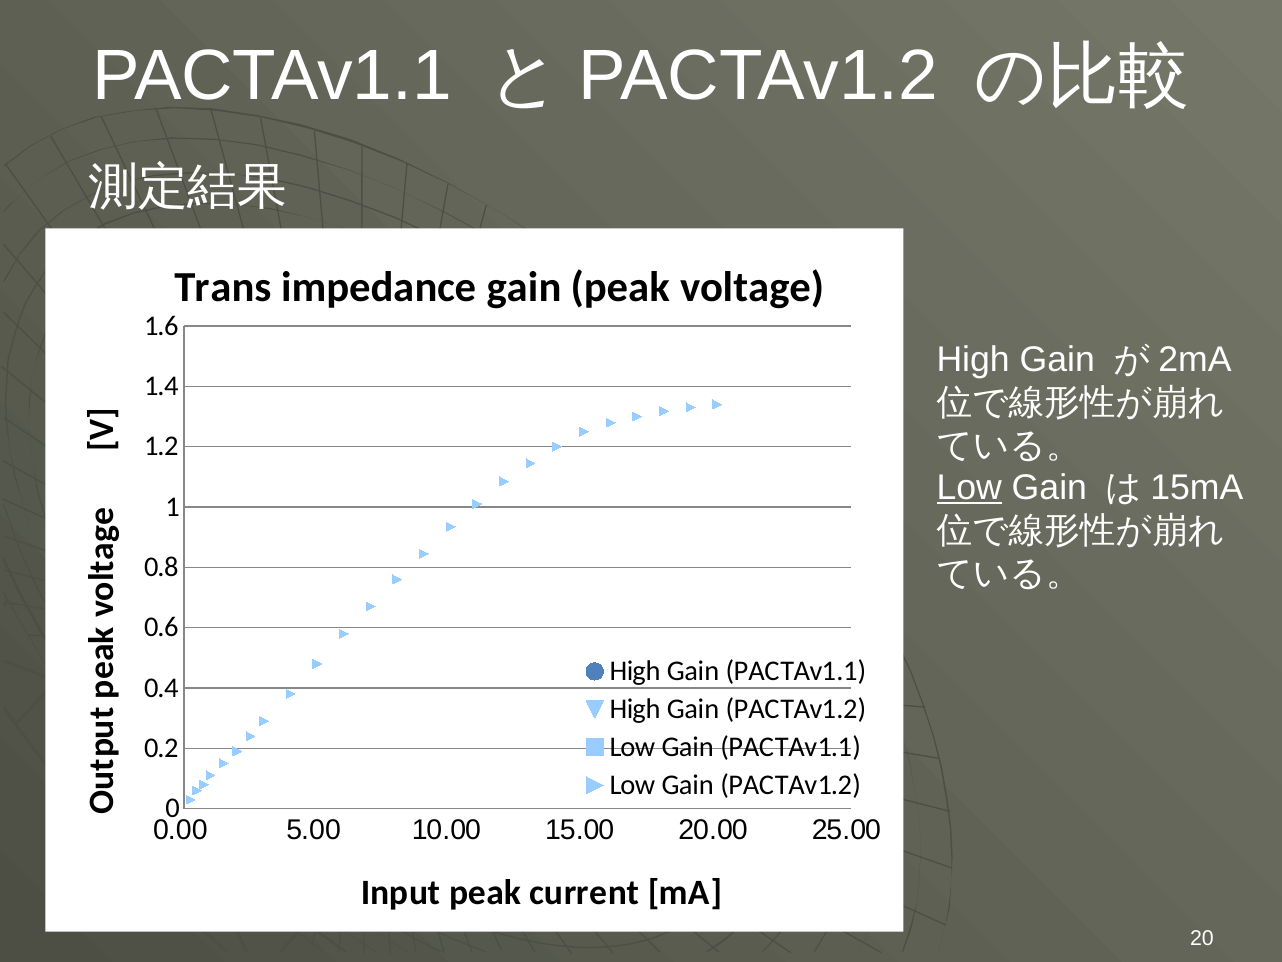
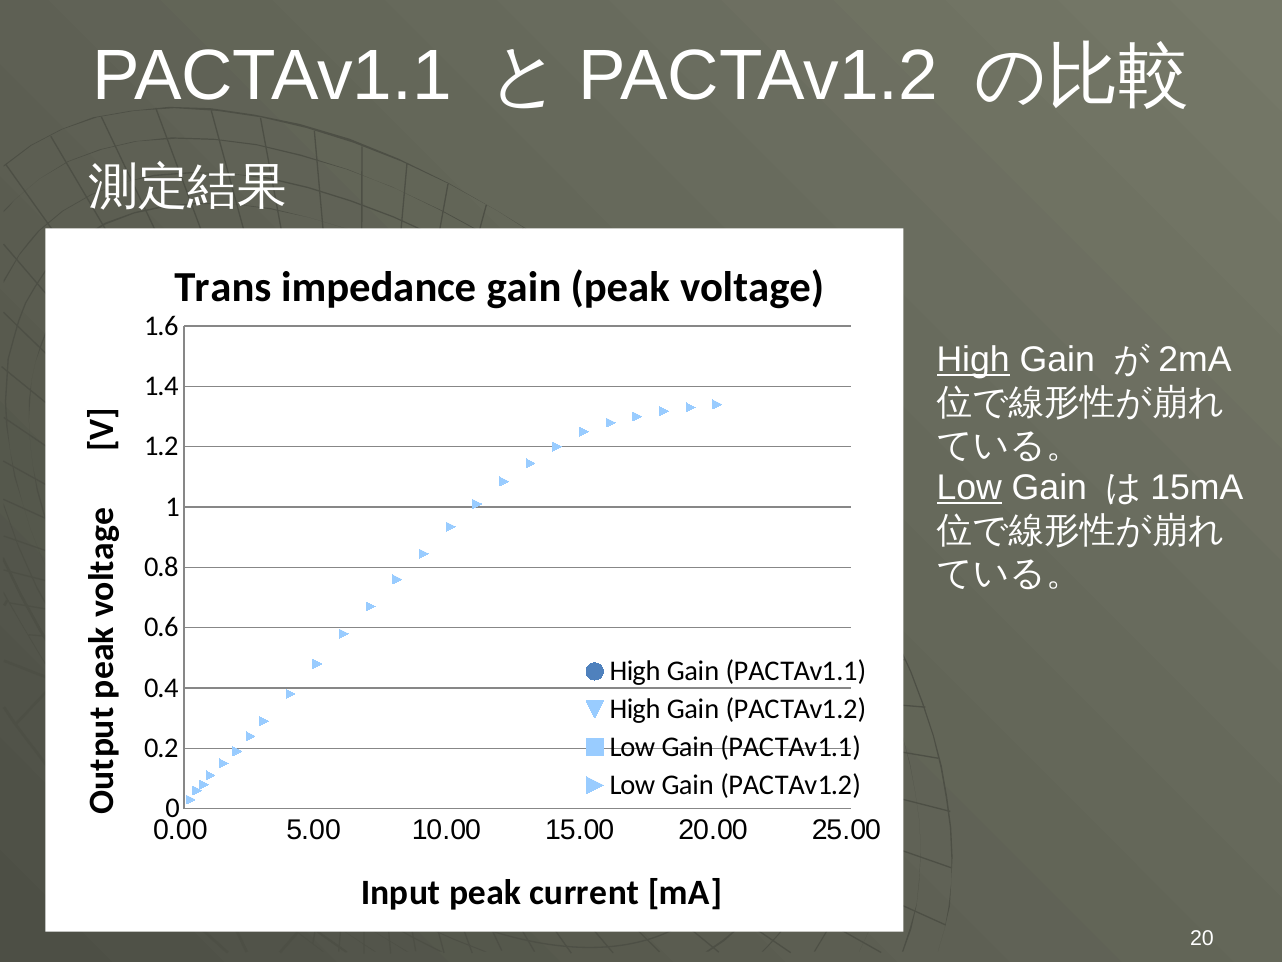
High at (973, 360) underline: none -> present
